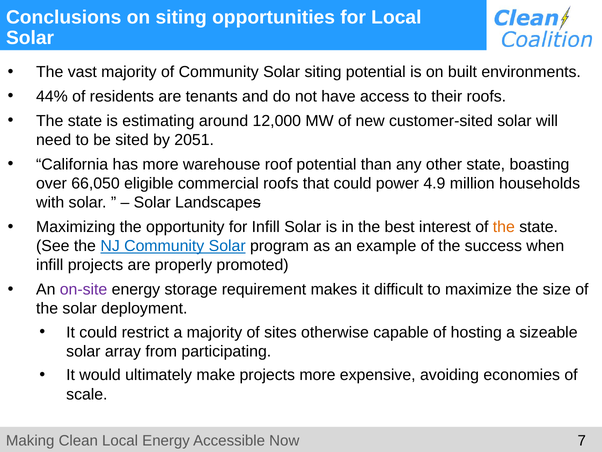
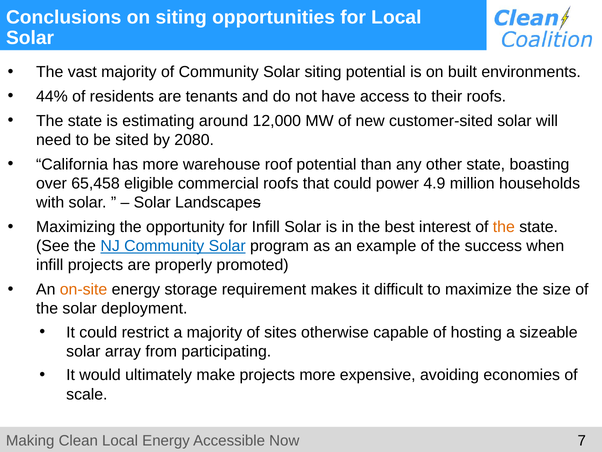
2051: 2051 -> 2080
66,050: 66,050 -> 65,458
on-site colour: purple -> orange
